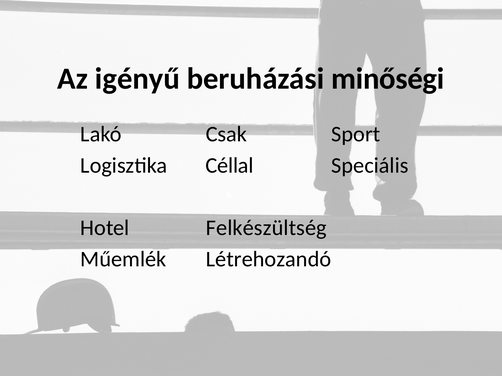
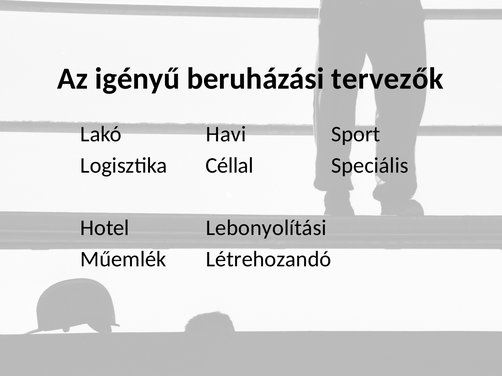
minőségi: minőségi -> tervezők
Csak: Csak -> Havi
Felkészültség: Felkészültség -> Lebonyolítási
